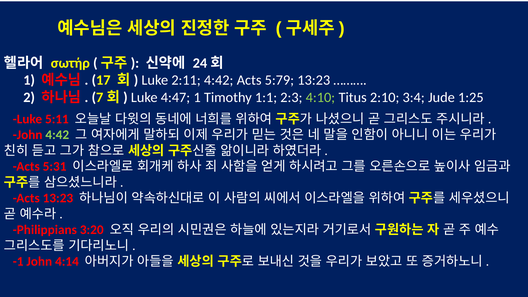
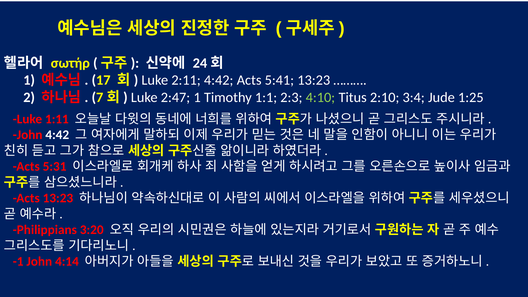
5:79: 5:79 -> 5:41
4:47: 4:47 -> 2:47
5:11: 5:11 -> 1:11
4:42 at (57, 135) colour: light green -> white
